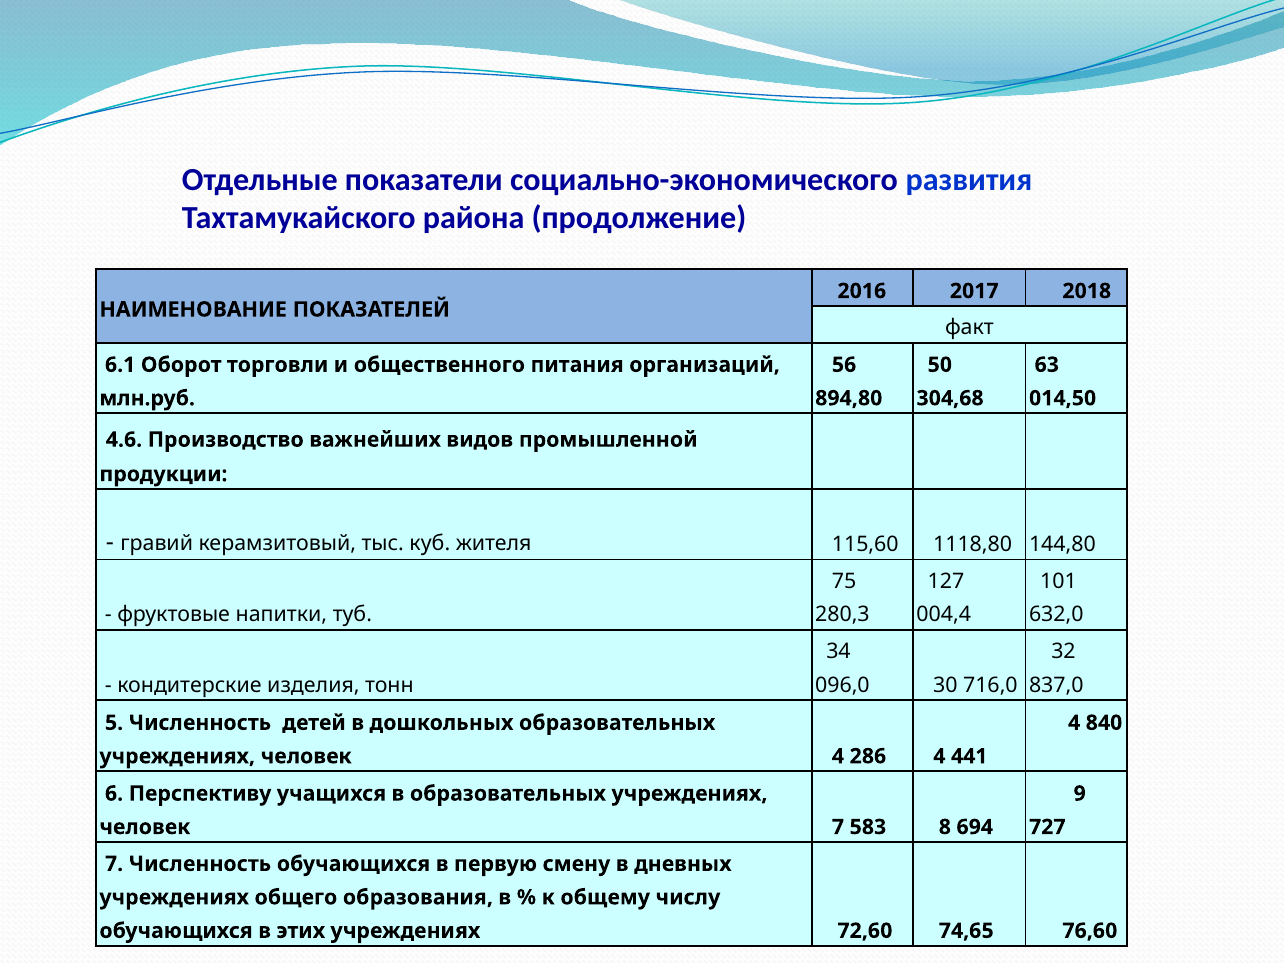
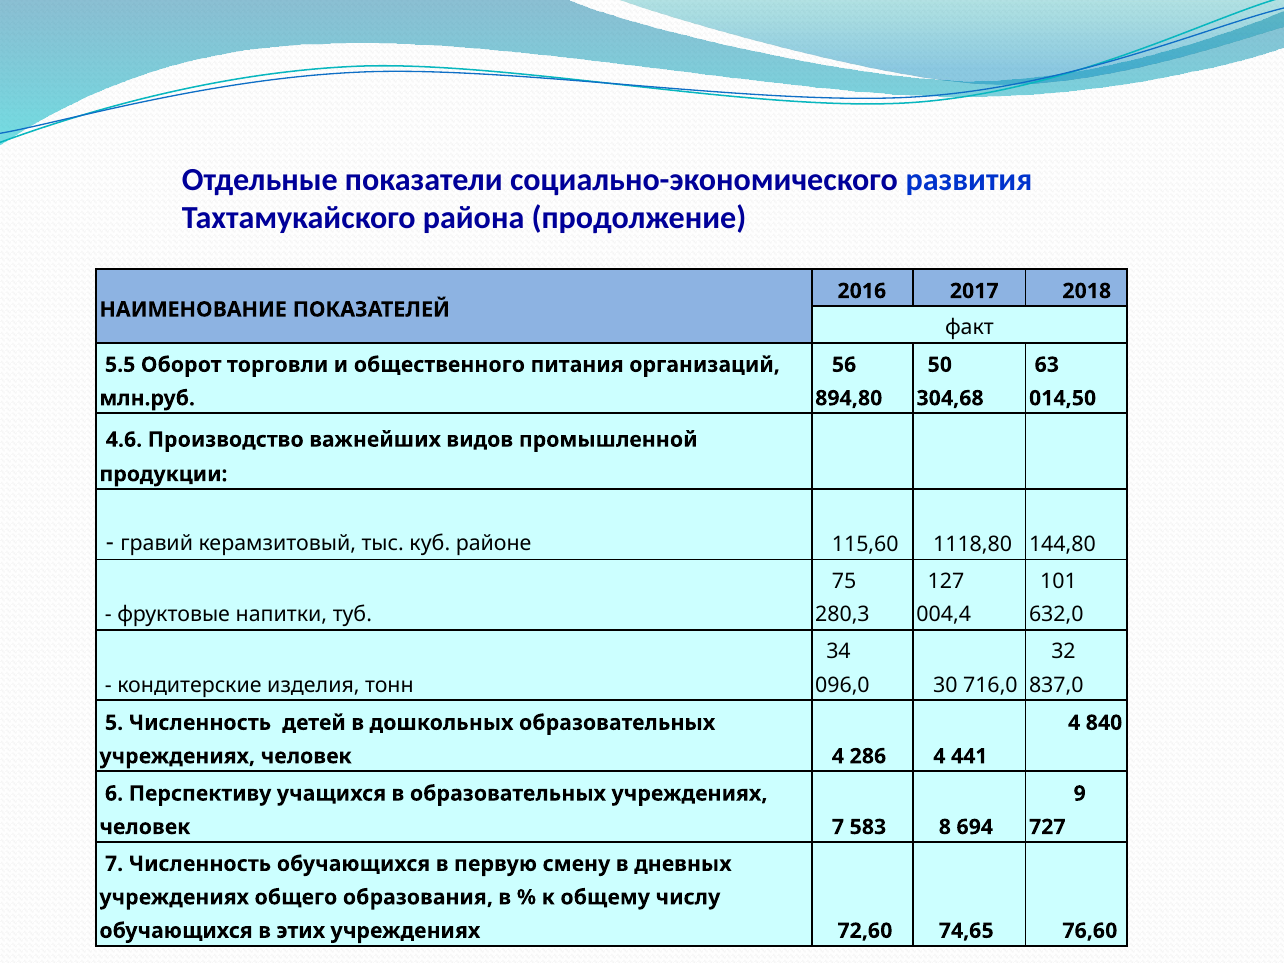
6.1: 6.1 -> 5.5
жителя: жителя -> районе
